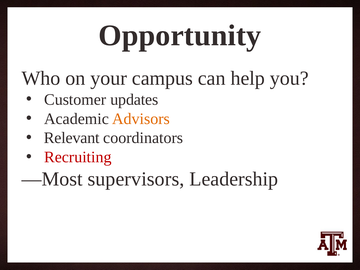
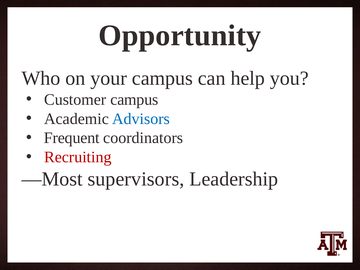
Customer updates: updates -> campus
Advisors colour: orange -> blue
Relevant: Relevant -> Frequent
